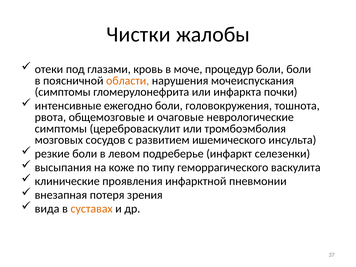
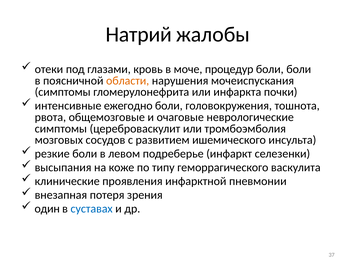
Чистки: Чистки -> Натрий
вида: вида -> один
суставах colour: orange -> blue
